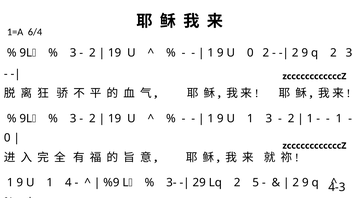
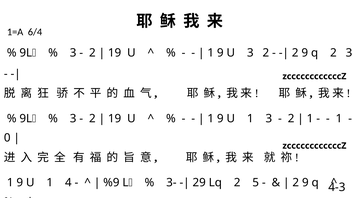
U 0: 0 -> 3
